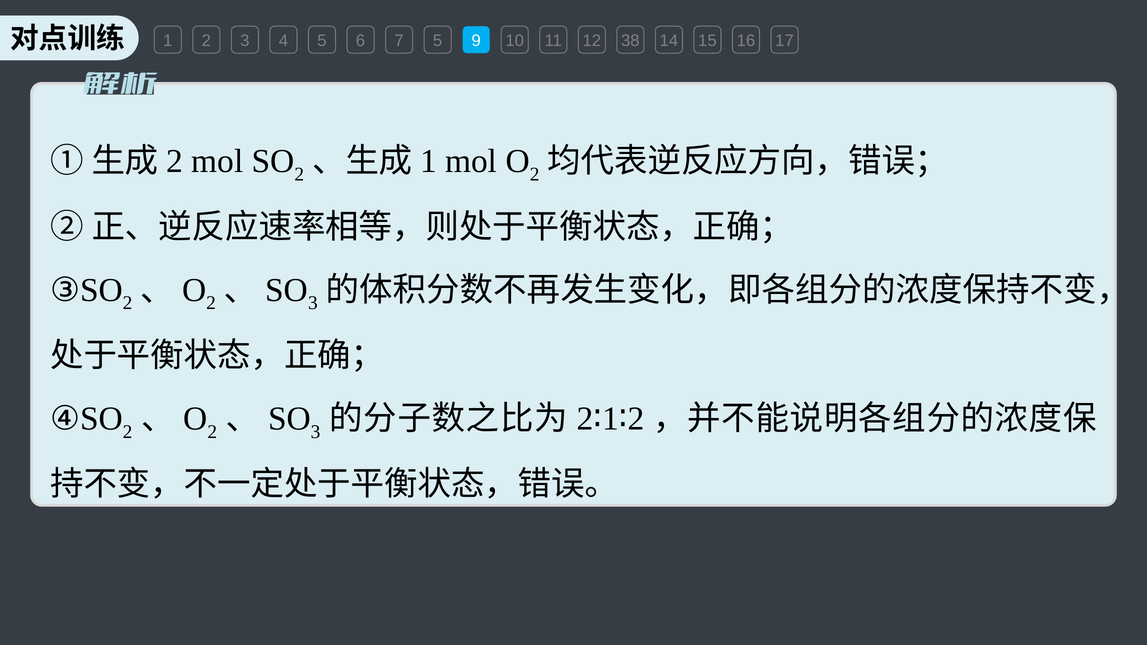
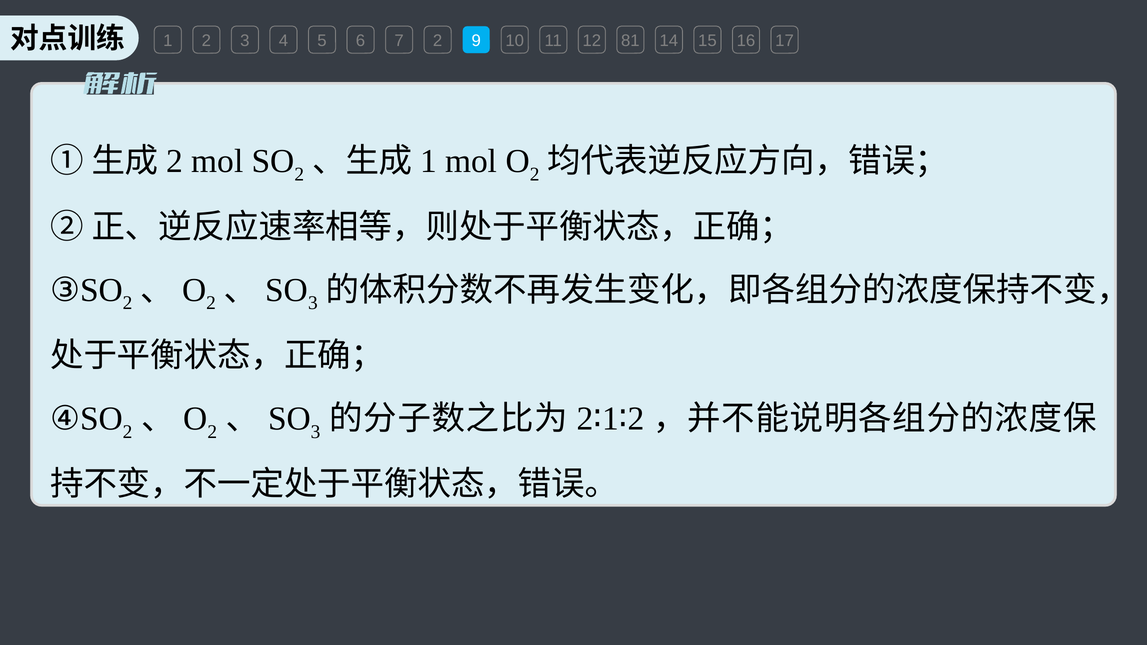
7 5: 5 -> 2
38: 38 -> 81
